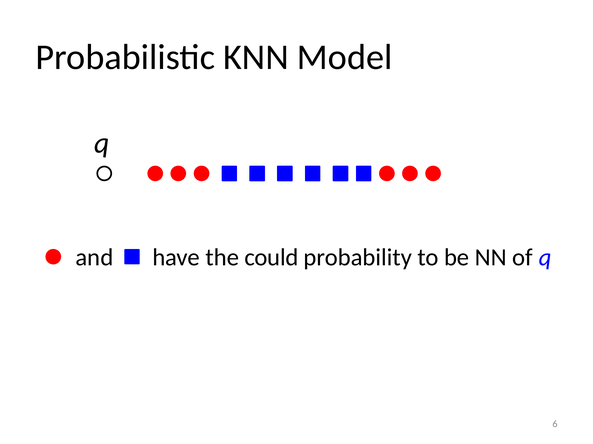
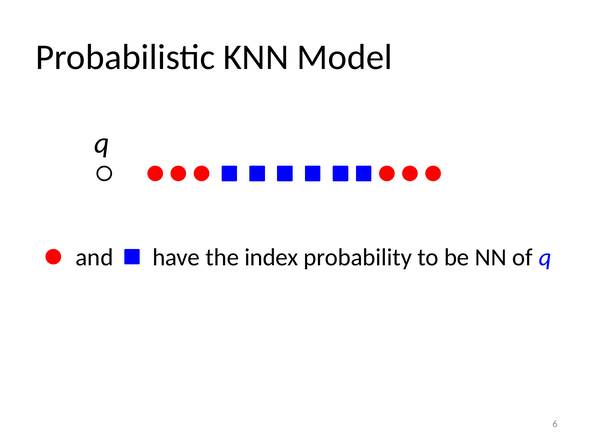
could: could -> index
